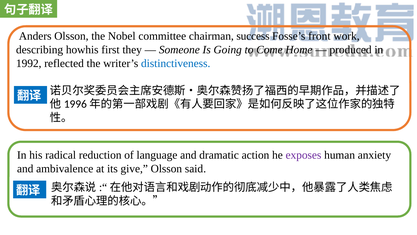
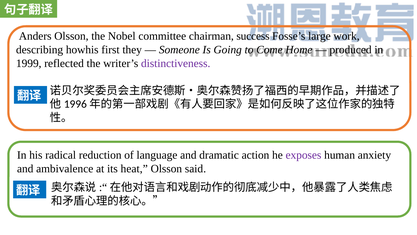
front: front -> large
1992: 1992 -> 1999
distinctiveness colour: blue -> purple
give: give -> heat
